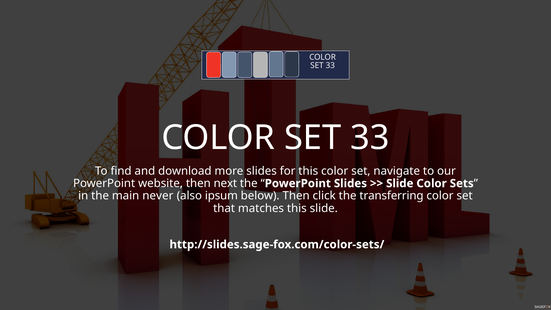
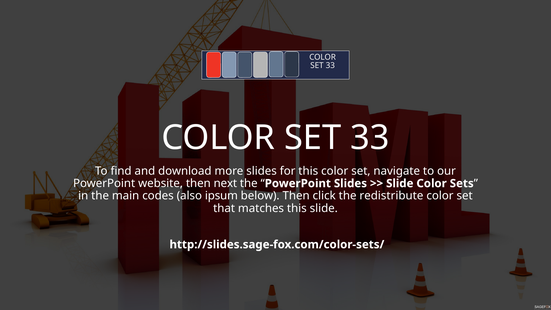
never: never -> codes
transferring: transferring -> redistribute
